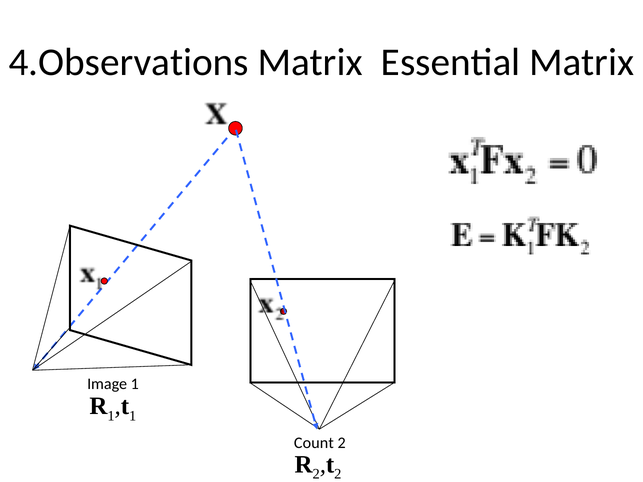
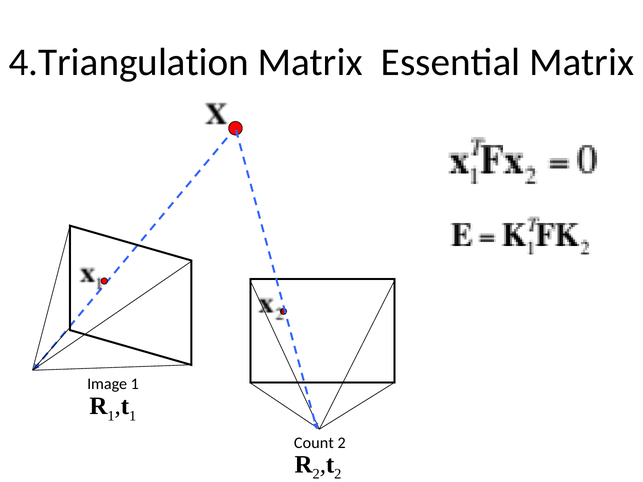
4.Observations: 4.Observations -> 4.Triangulation
